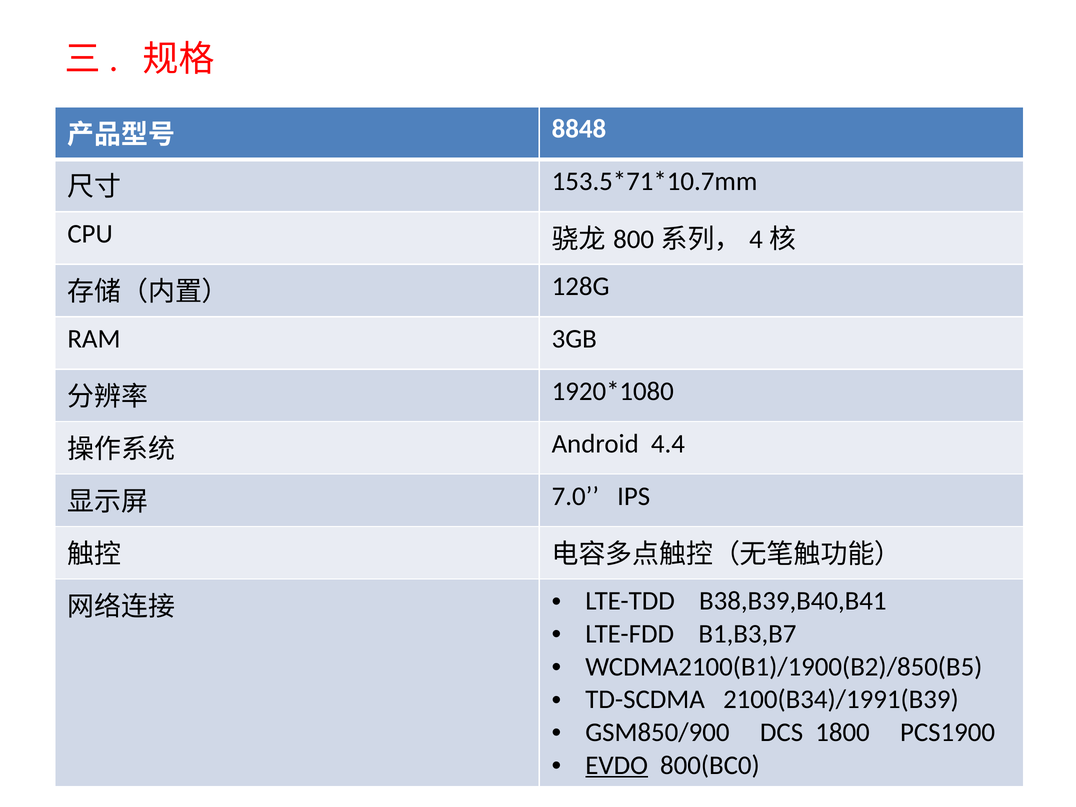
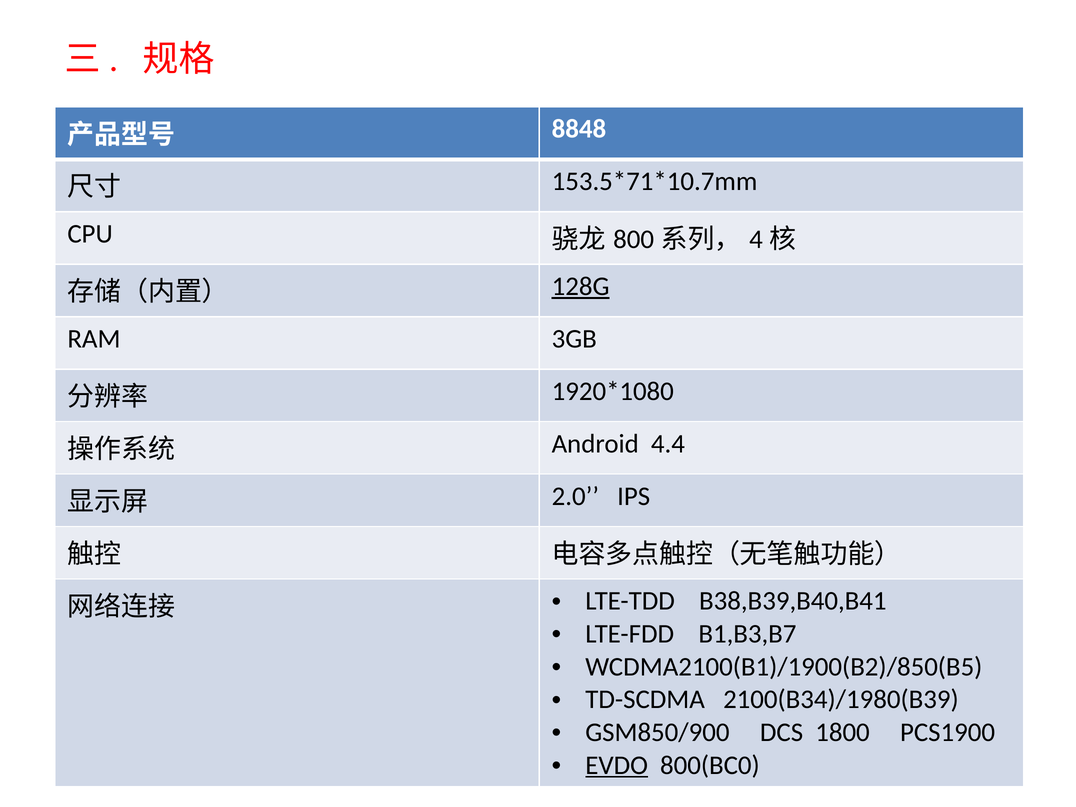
128G underline: none -> present
7.0: 7.0 -> 2.0
2100(B34)/1991(B39: 2100(B34)/1991(B39 -> 2100(B34)/1980(B39
